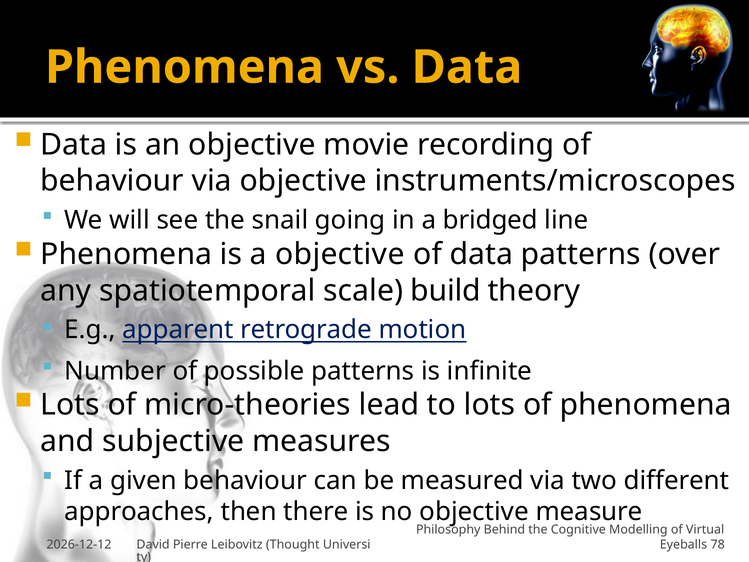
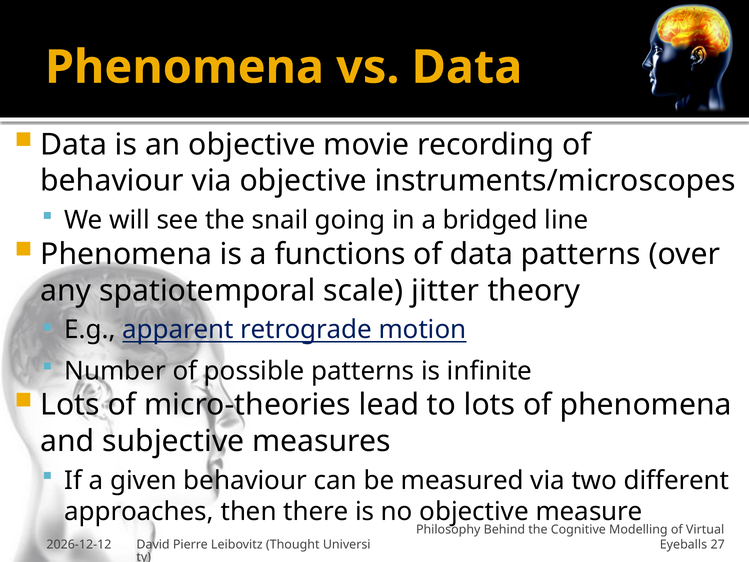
a objective: objective -> functions
build: build -> jitter
78: 78 -> 27
